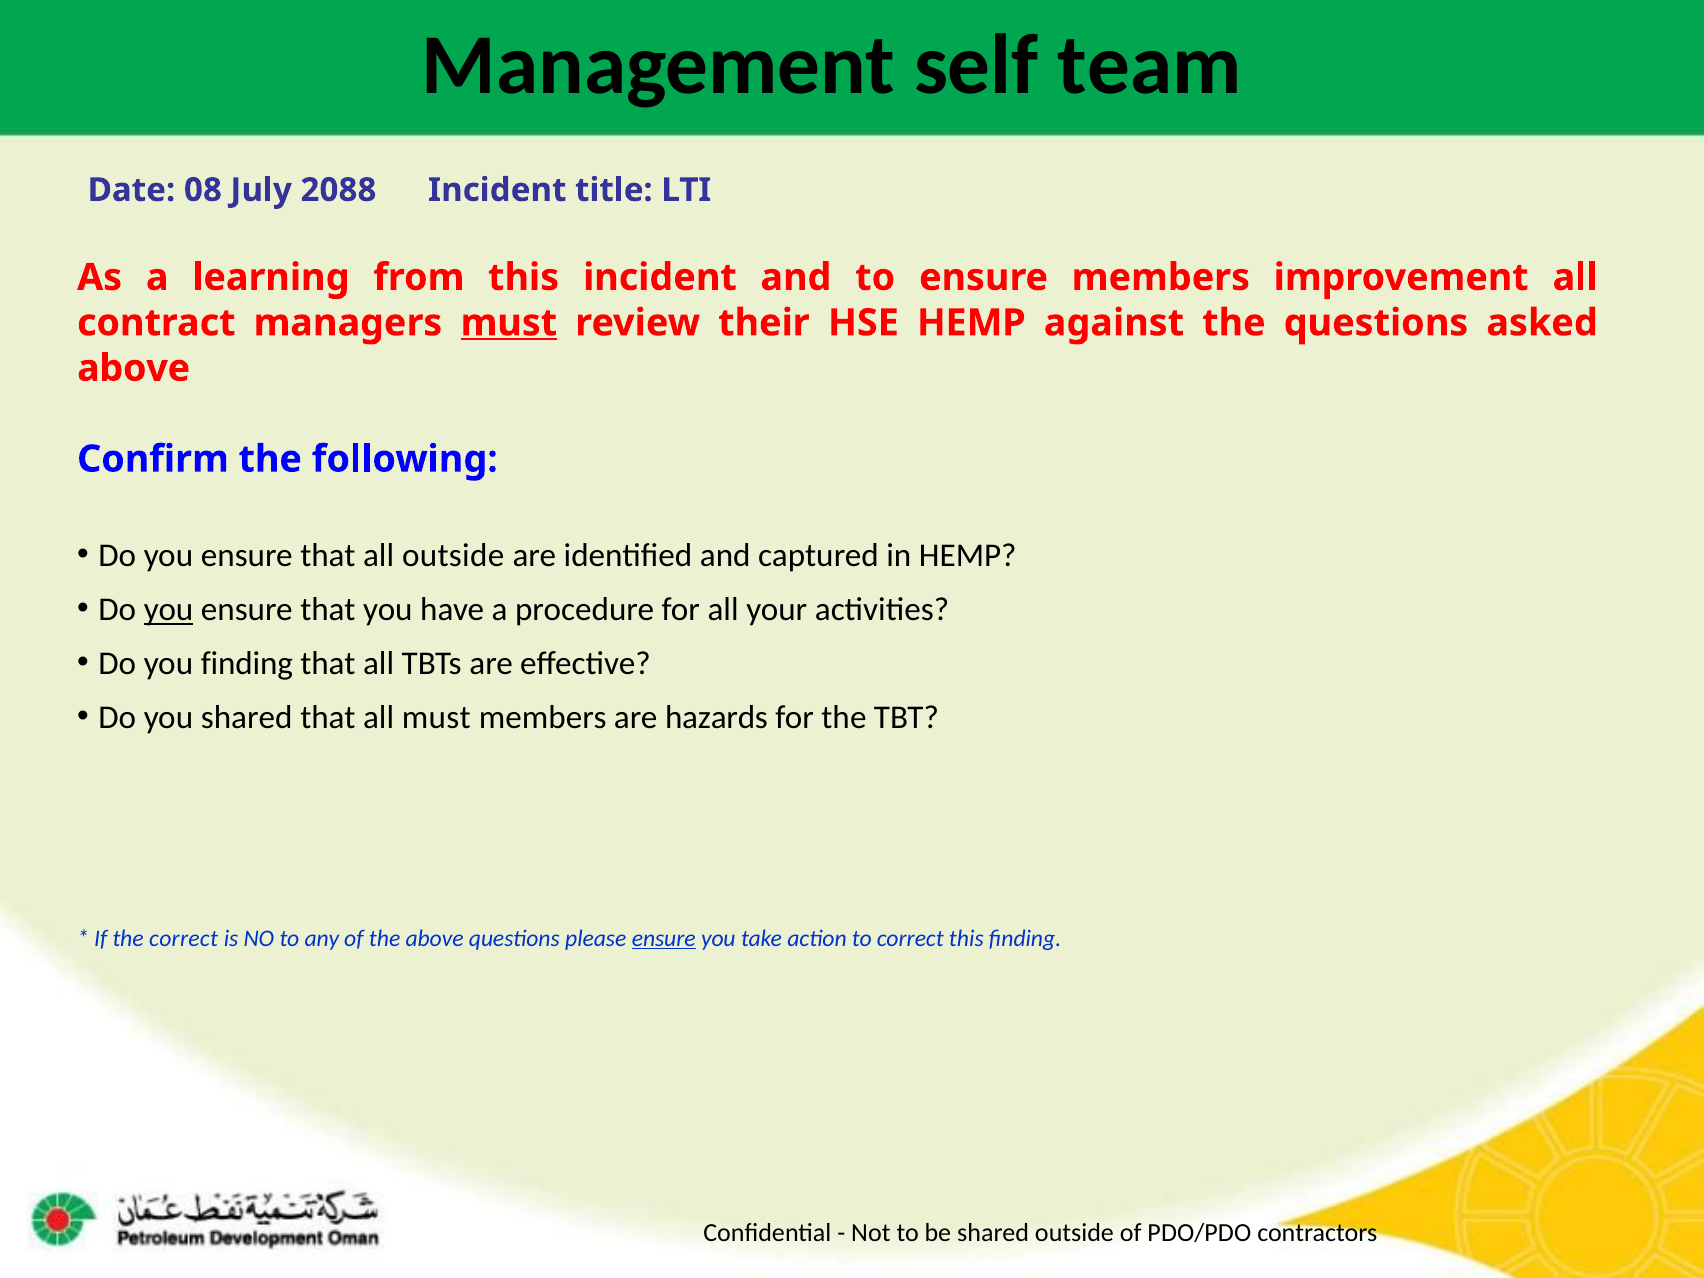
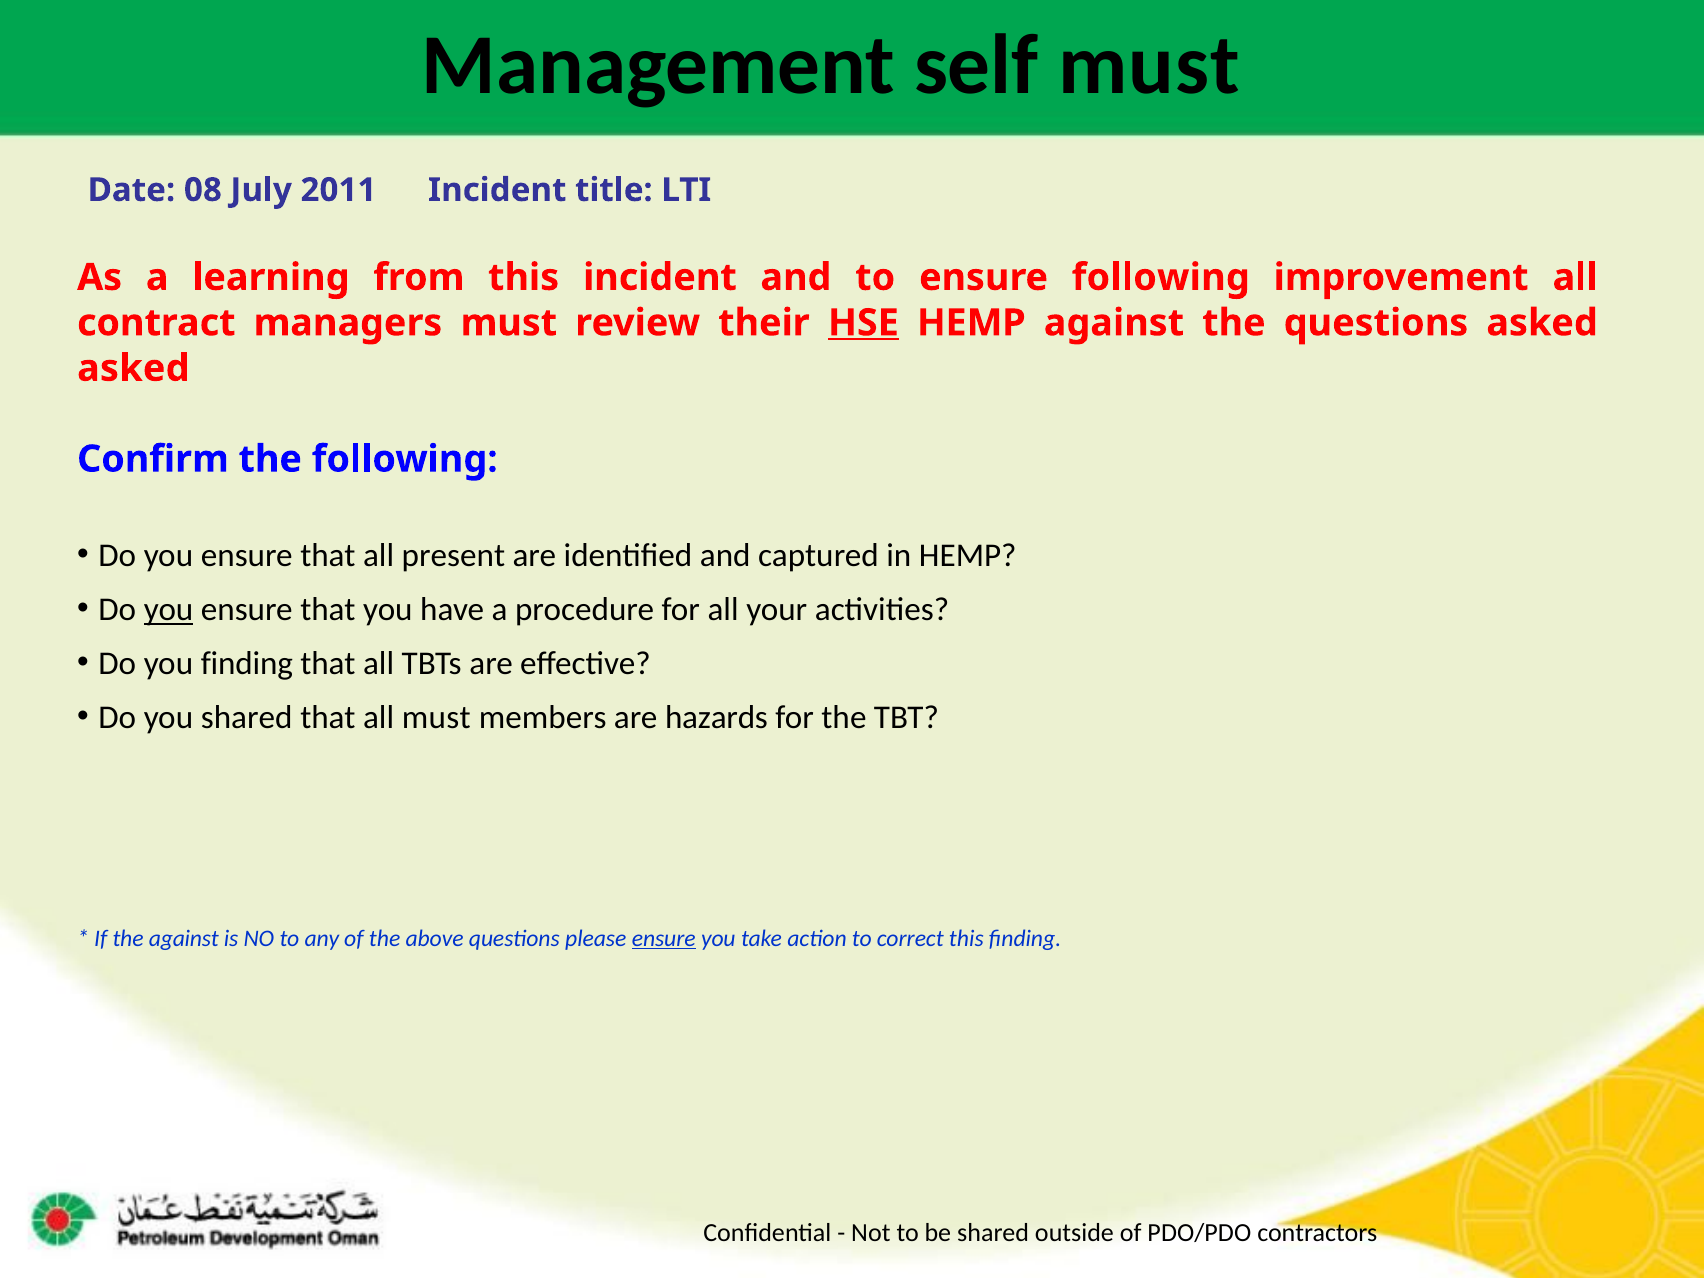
self team: team -> must
2088: 2088 -> 2011
ensure members: members -> following
must at (509, 323) underline: present -> none
HSE underline: none -> present
above at (134, 368): above -> asked
all outside: outside -> present
the correct: correct -> against
